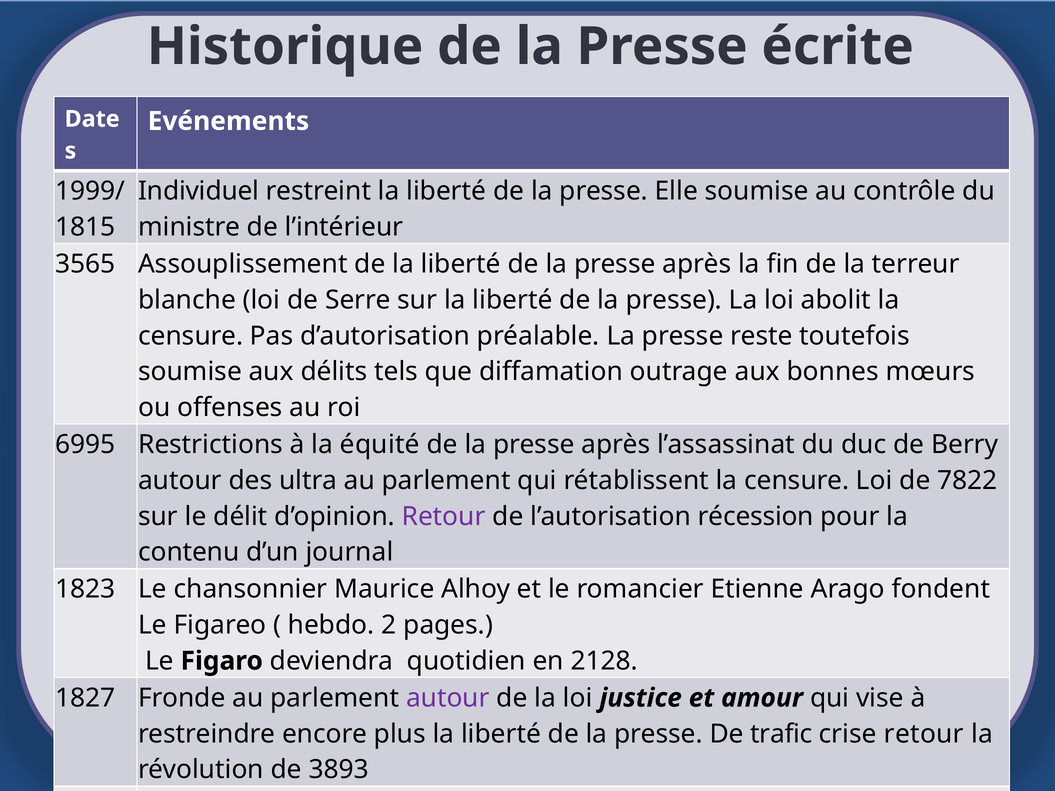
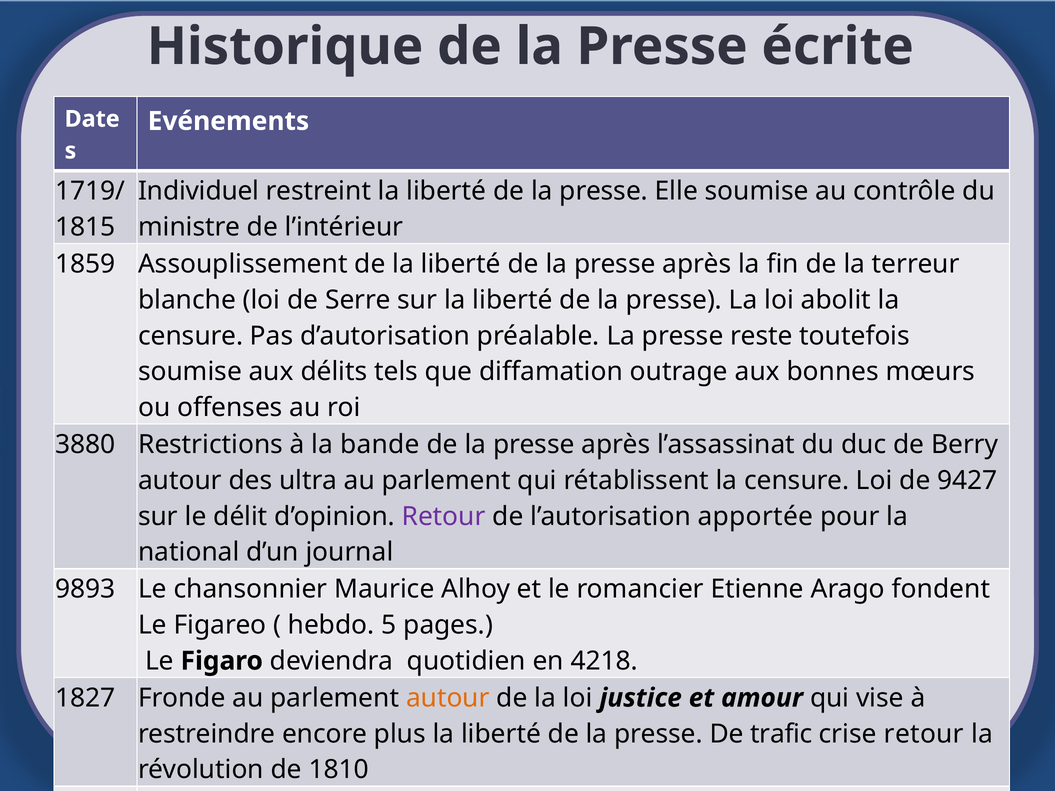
1999/: 1999/ -> 1719/
3565: 3565 -> 1859
6995: 6995 -> 3880
équité: équité -> bande
7822: 7822 -> 9427
récession: récession -> apportée
contenu: contenu -> national
1823: 1823 -> 9893
2: 2 -> 5
2128: 2128 -> 4218
autour at (448, 698) colour: purple -> orange
3893: 3893 -> 1810
